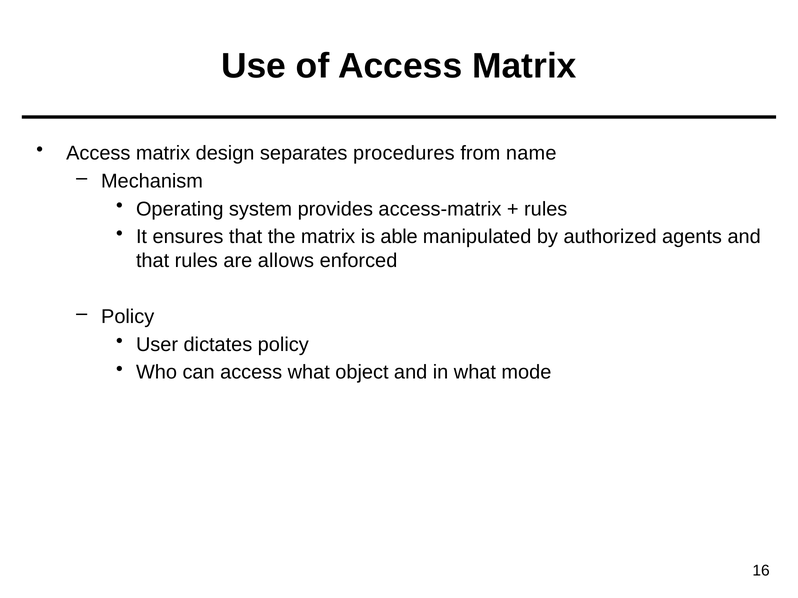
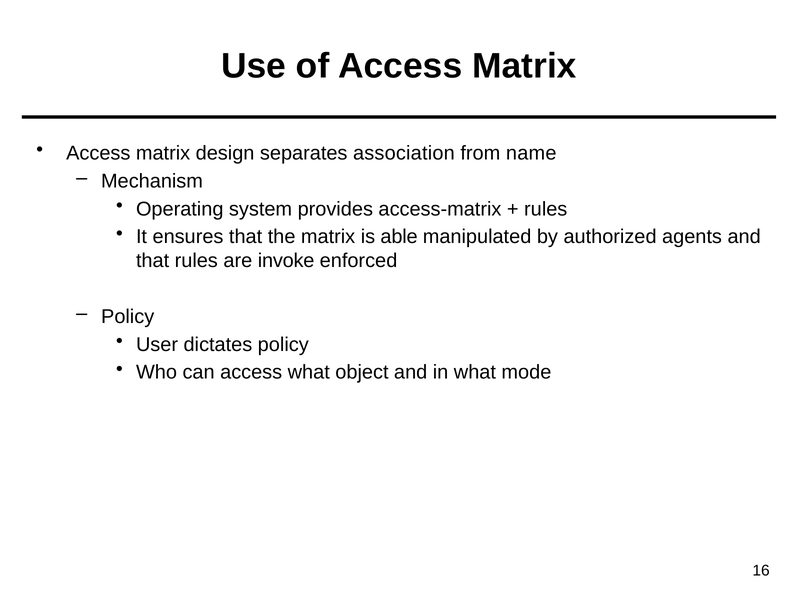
procedures: procedures -> association
allows: allows -> invoke
